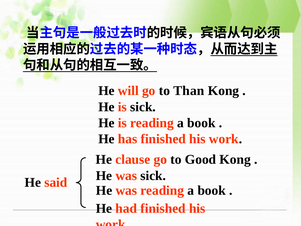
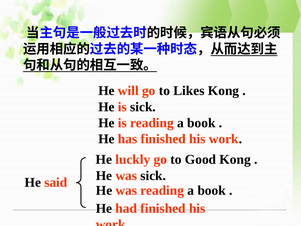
Than: Than -> Likes
clause: clause -> luckly
